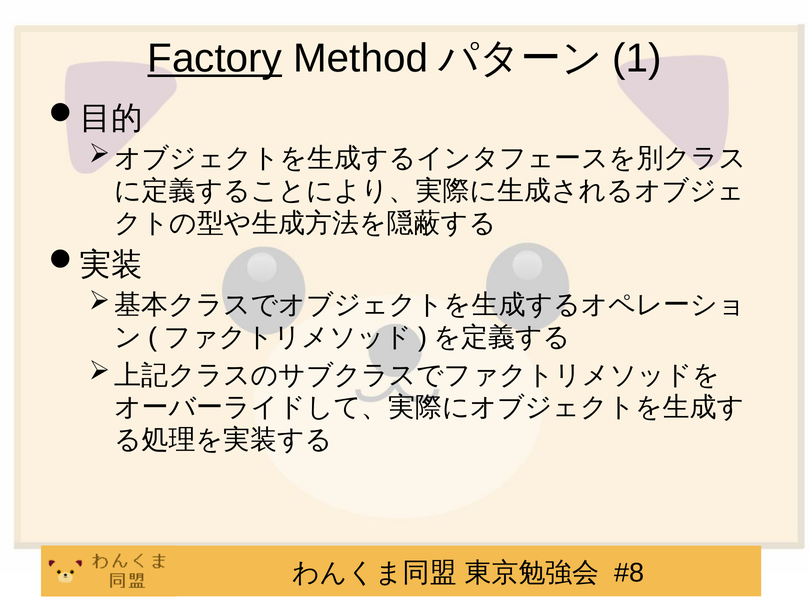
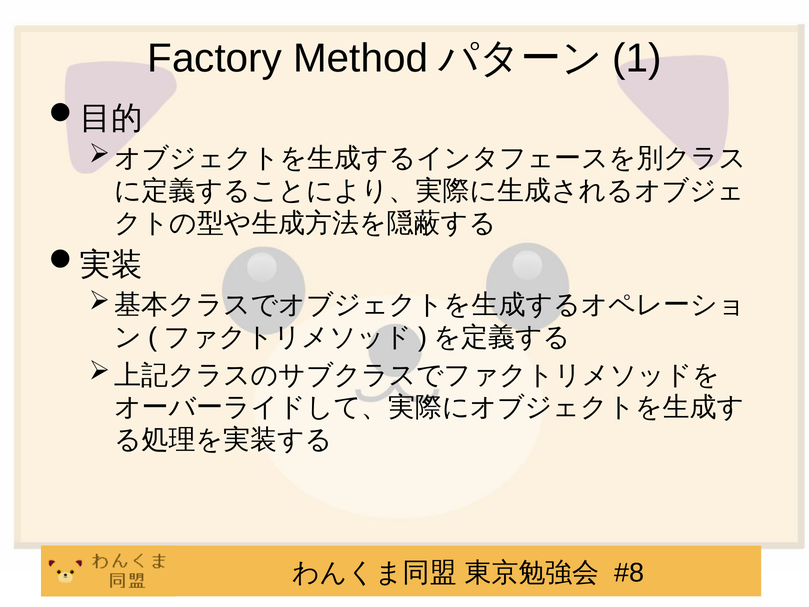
Factory underline: present -> none
